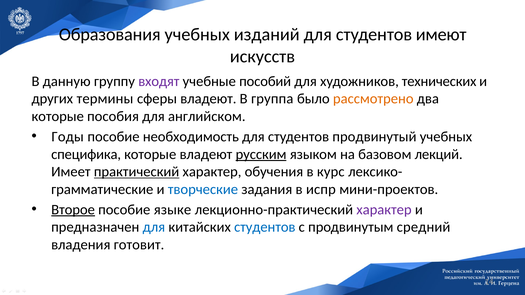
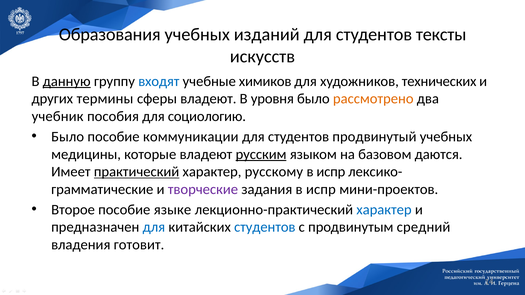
имеют: имеют -> тексты
данную underline: none -> present
входят colour: purple -> blue
пособий: пособий -> химиков
группа: группа -> уровня
которые at (58, 116): которые -> учебник
английском: английском -> социологию
Годы at (68, 137): Годы -> Было
необходимость: необходимость -> коммуникации
специфика: специфика -> медицины
лекций: лекций -> даются
обучения: обучения -> русскому
курс at (331, 172): курс -> испр
творческие colour: blue -> purple
Второе underline: present -> none
характер at (384, 210) colour: purple -> blue
